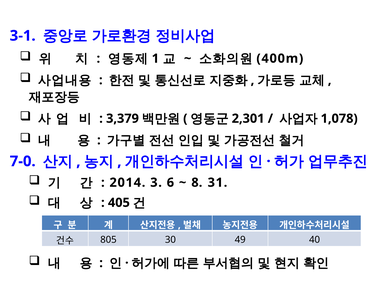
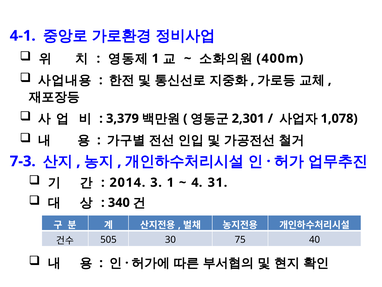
3-1: 3-1 -> 4-1
7-0: 7-0 -> 7-3
3 6: 6 -> 1
8: 8 -> 4
405: 405 -> 340
805: 805 -> 505
49: 49 -> 75
